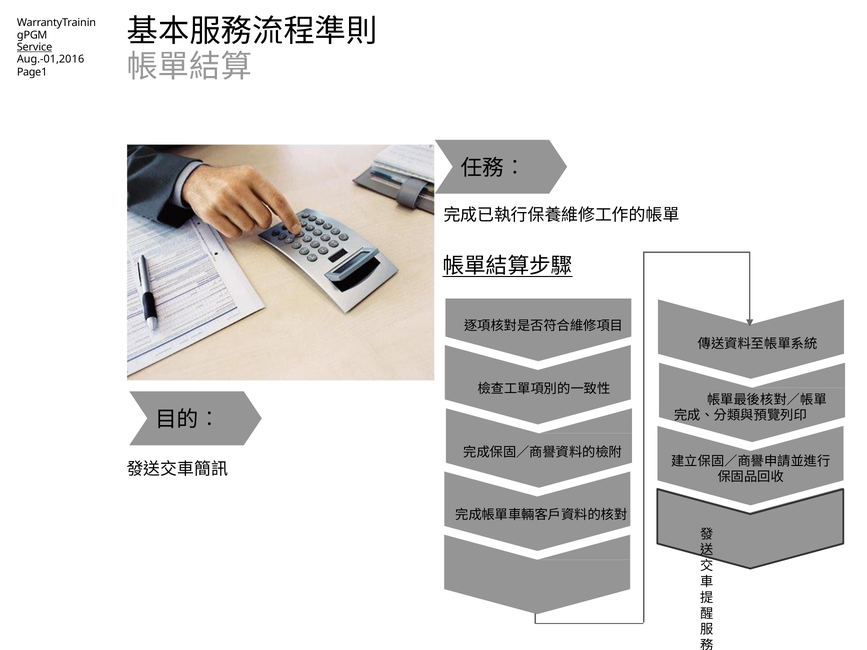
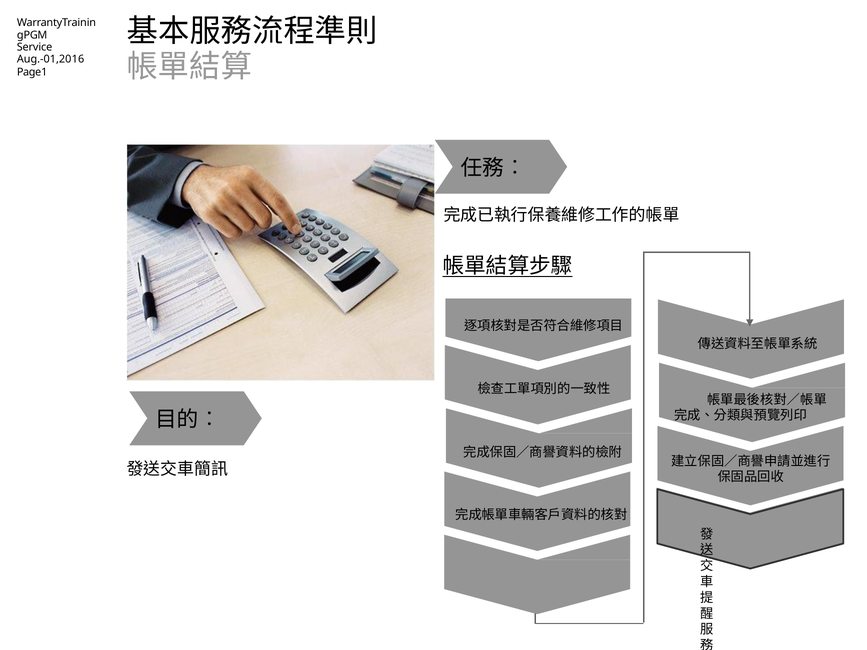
Service underline: present -> none
